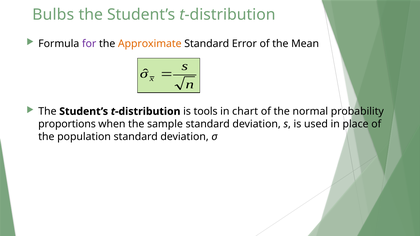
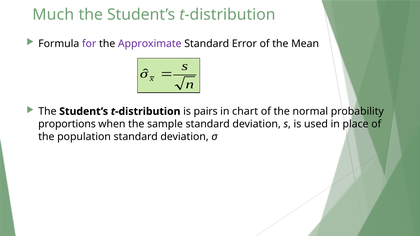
Bulbs: Bulbs -> Much
Approximate colour: orange -> purple
tools: tools -> pairs
